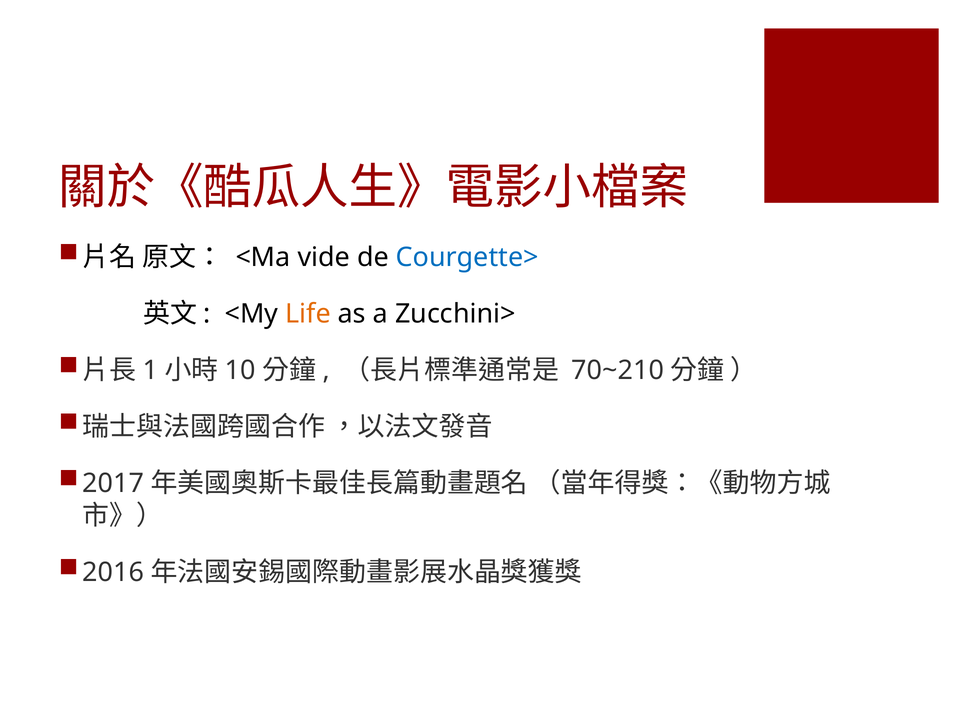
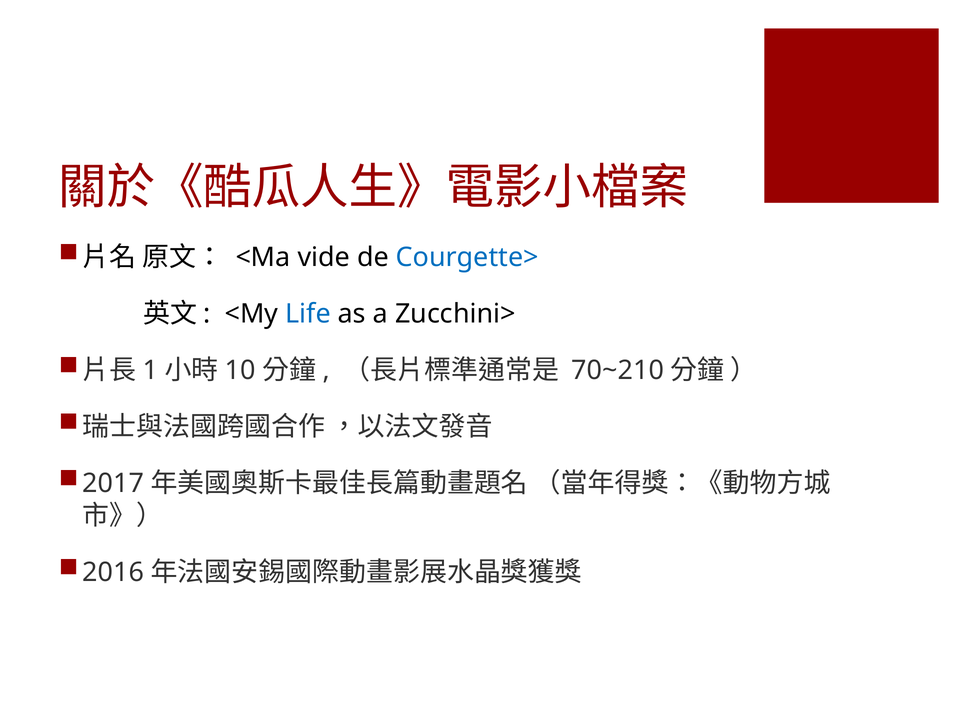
Life colour: orange -> blue
